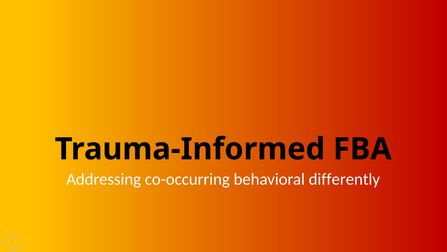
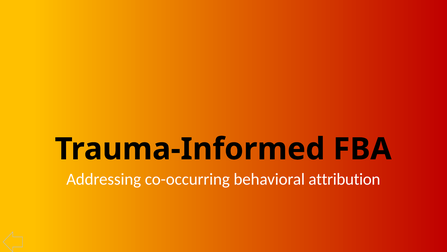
differently: differently -> attribution
